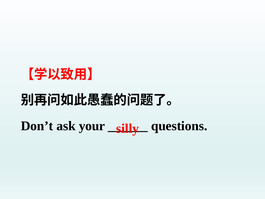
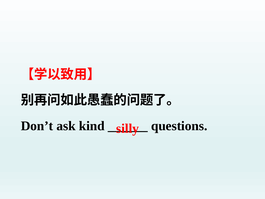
your: your -> kind
